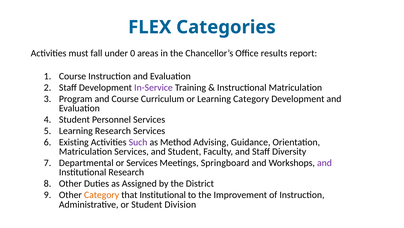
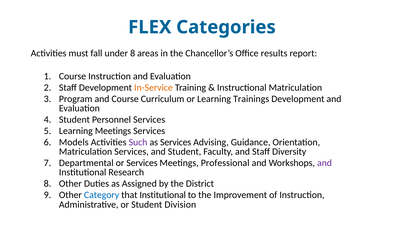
under 0: 0 -> 8
In-Service colour: purple -> orange
Learning Category: Category -> Trainings
Learning Research: Research -> Meetings
Existing: Existing -> Models
as Method: Method -> Services
Springboard: Springboard -> Professional
Category at (102, 194) colour: orange -> blue
